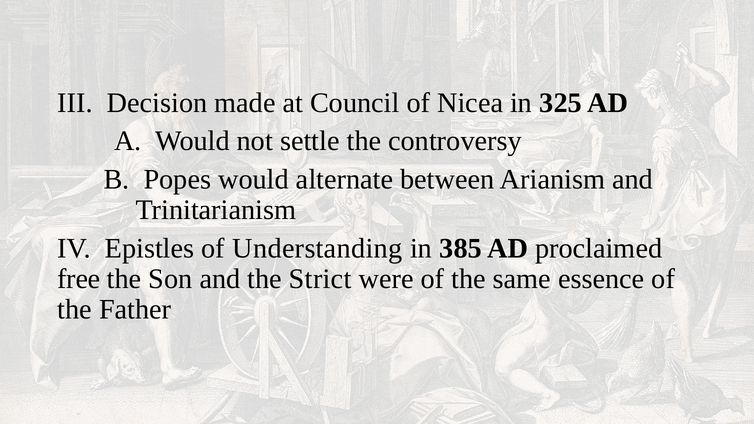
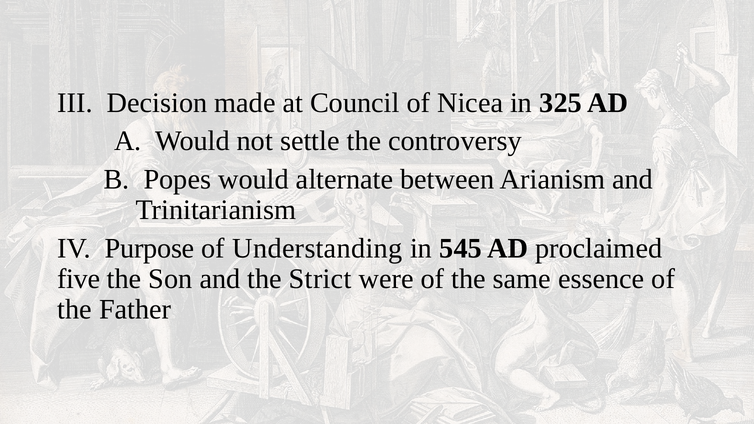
Epistles: Epistles -> Purpose
385: 385 -> 545
free: free -> five
